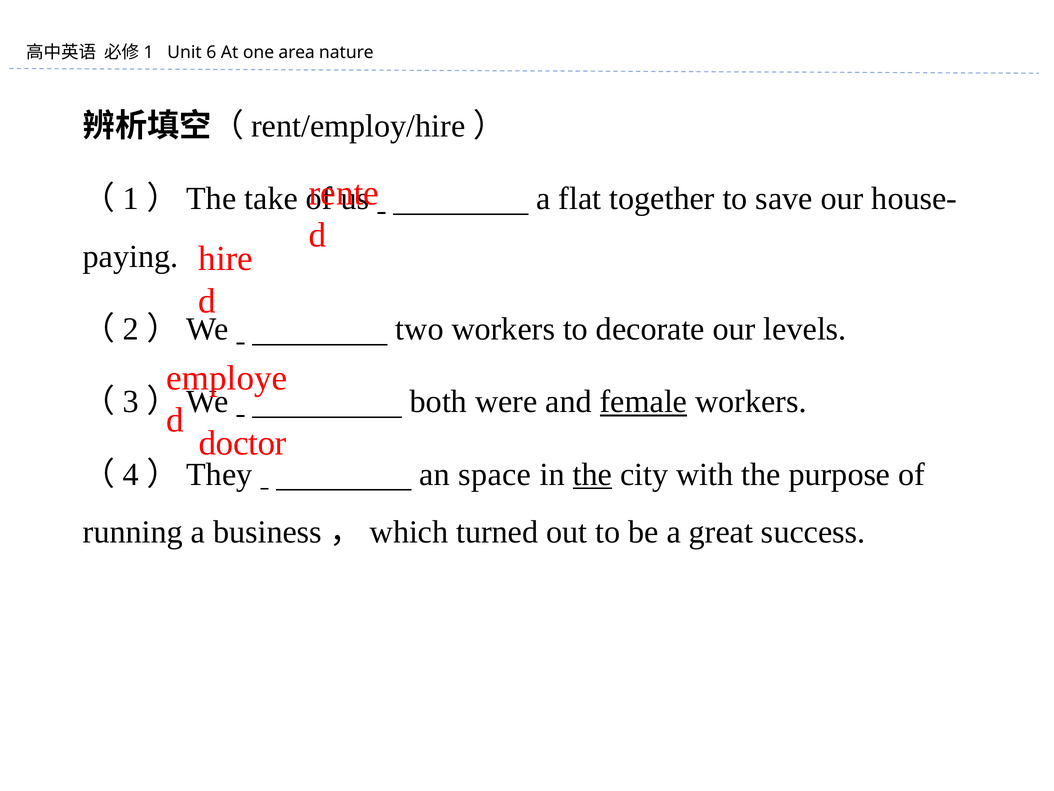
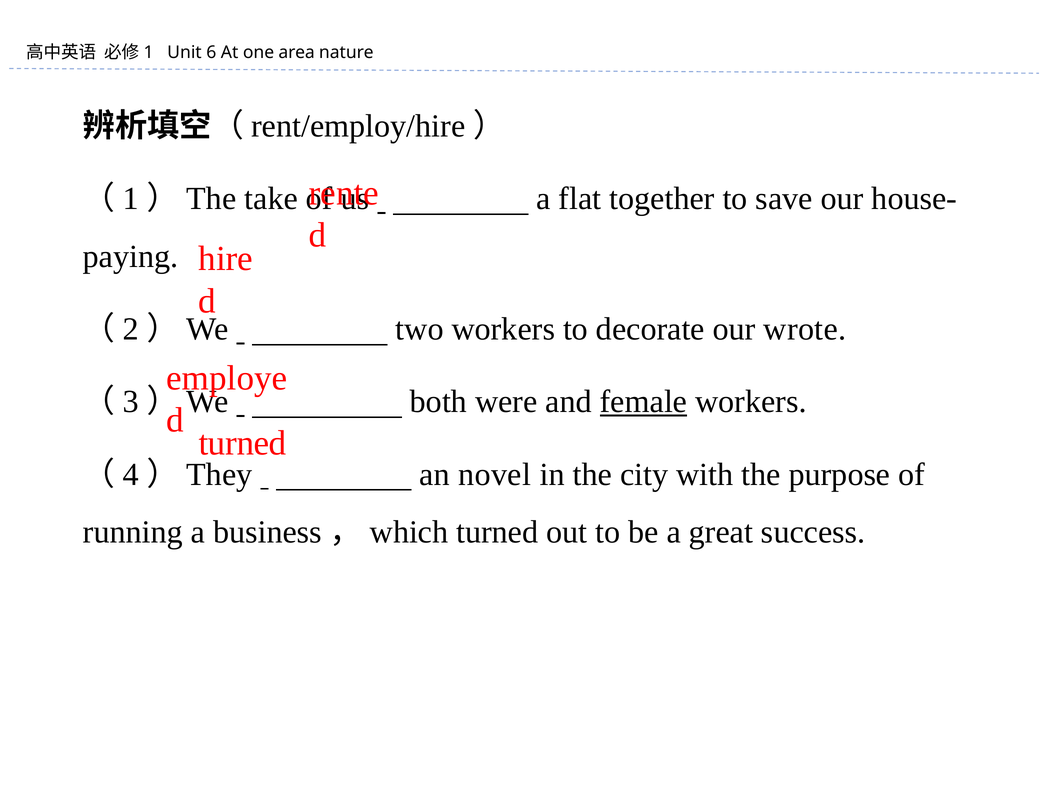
levels: levels -> wrote
doctor at (243, 443): doctor -> turned
space: space -> novel
the at (593, 474) underline: present -> none
